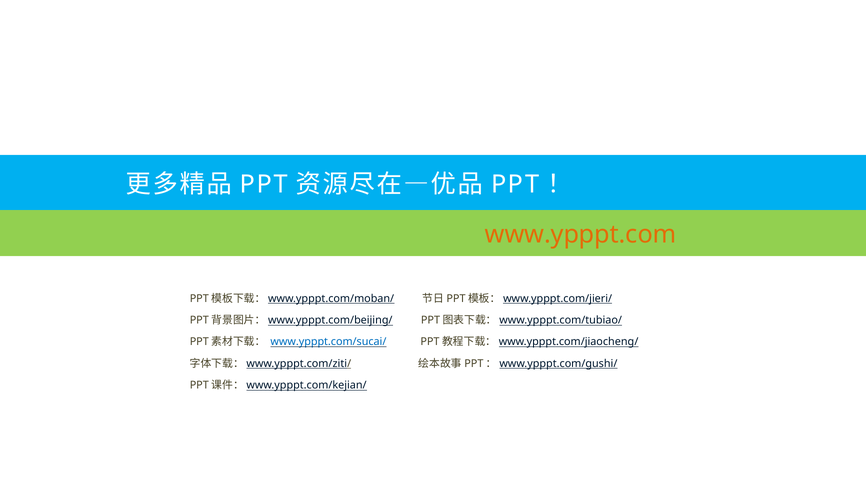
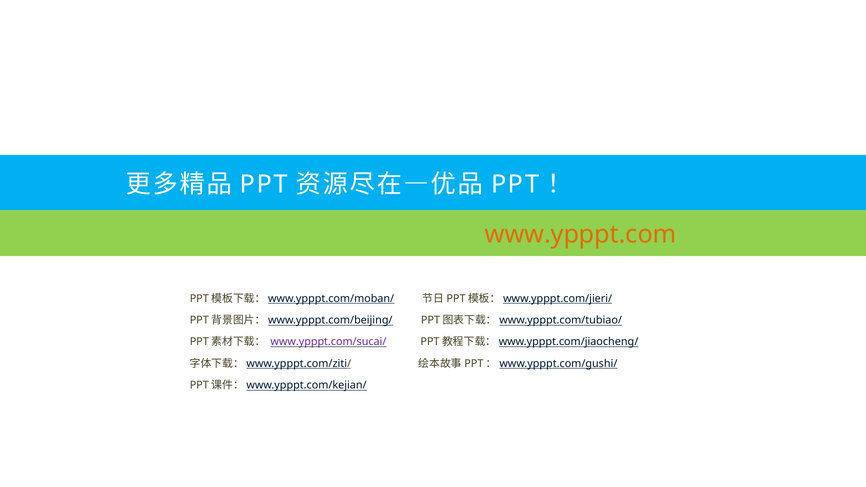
www.ypppt.com/sucai/ colour: blue -> purple
